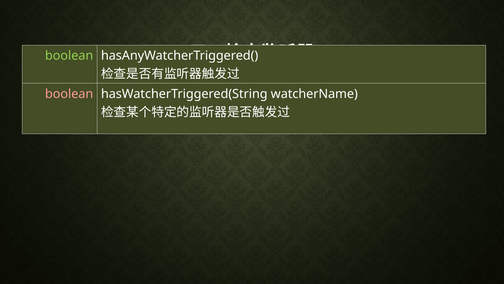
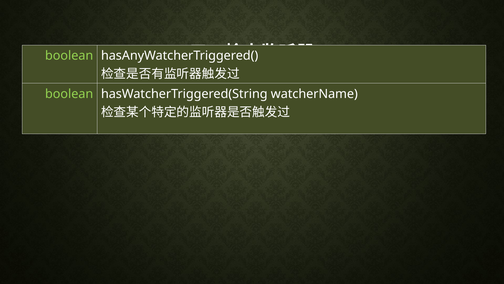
boolean at (69, 94) colour: pink -> light green
